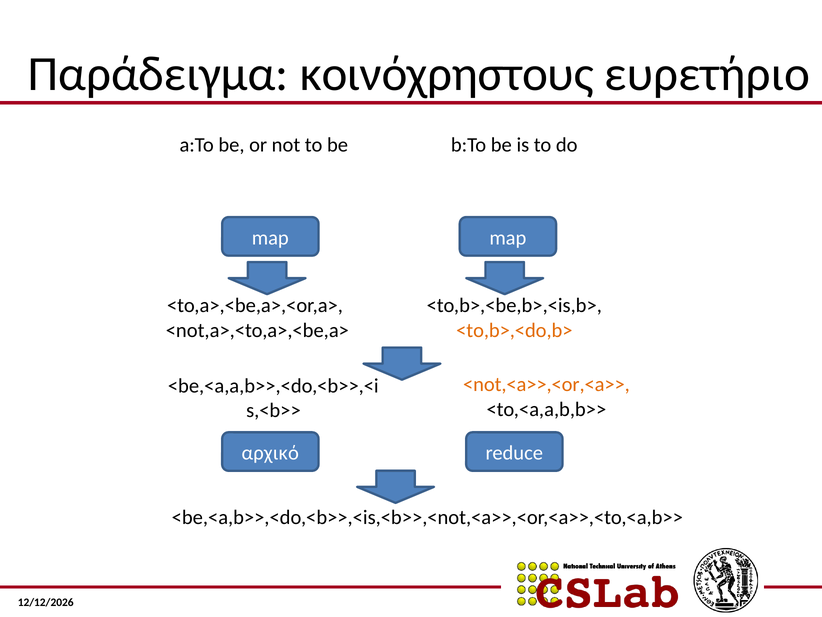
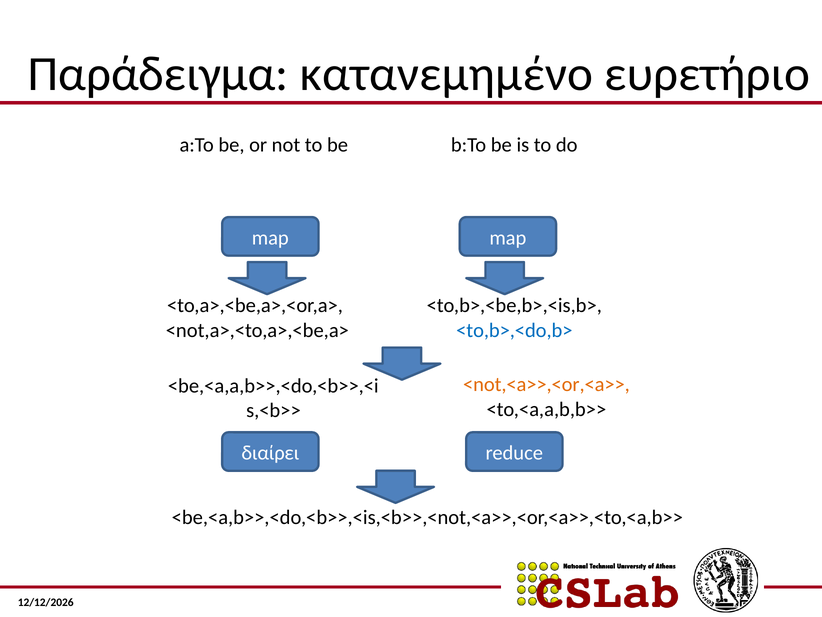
κοινόχρηστους: κοινόχρηστους -> κατανεμημένο
<to,b>,<do,b> colour: orange -> blue
αρχικό: αρχικό -> διαίρει
